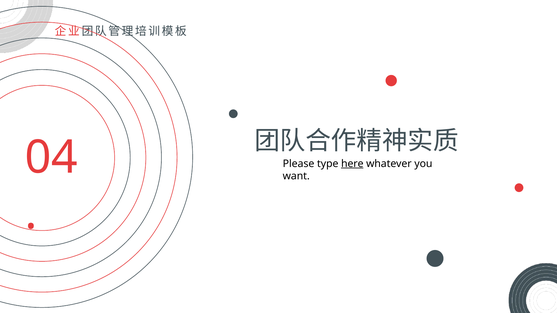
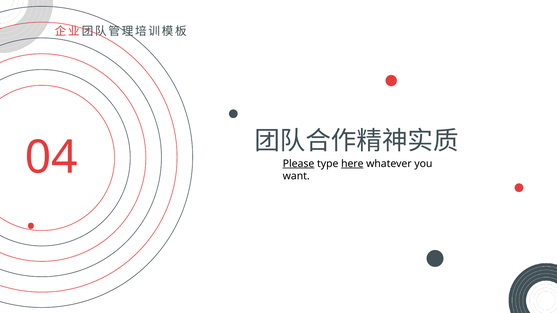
Please underline: none -> present
